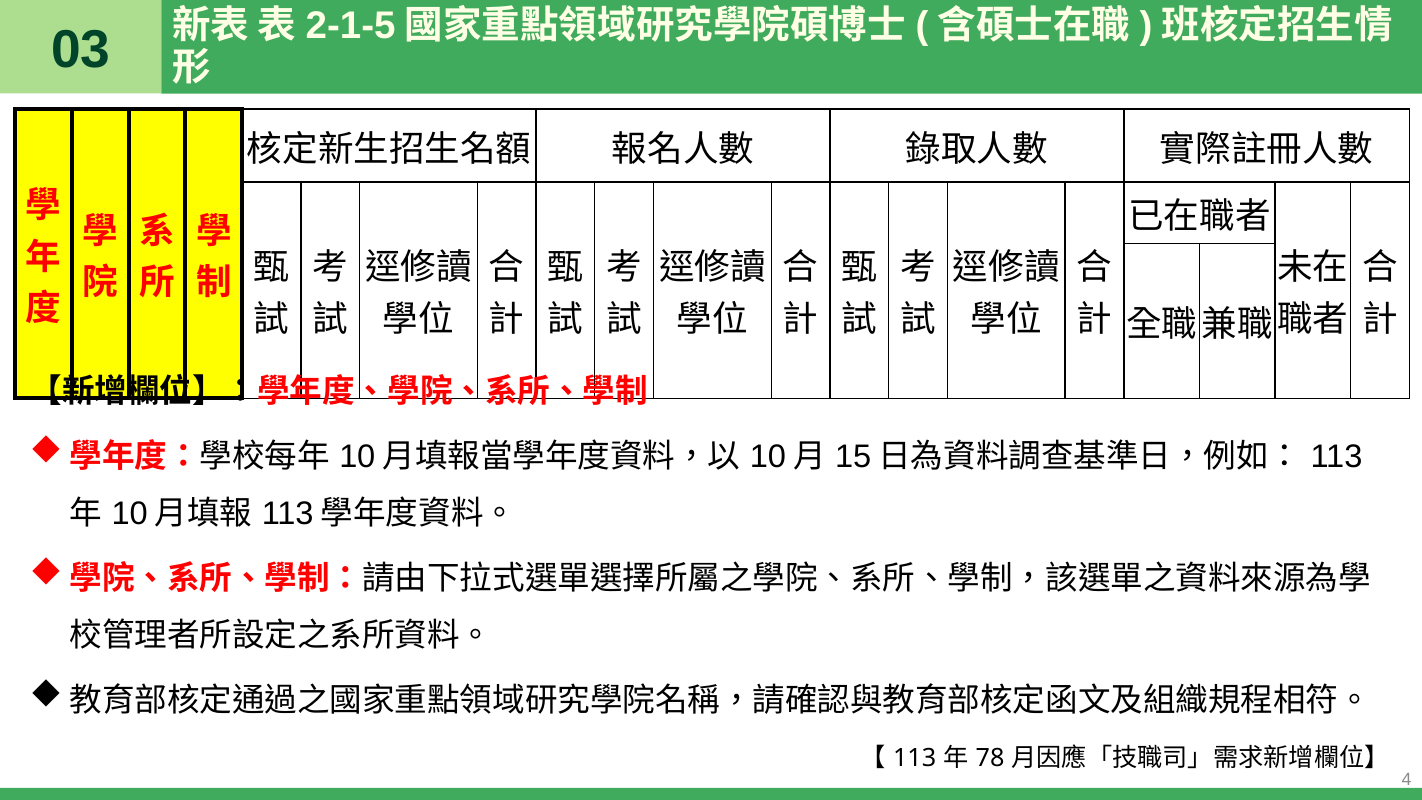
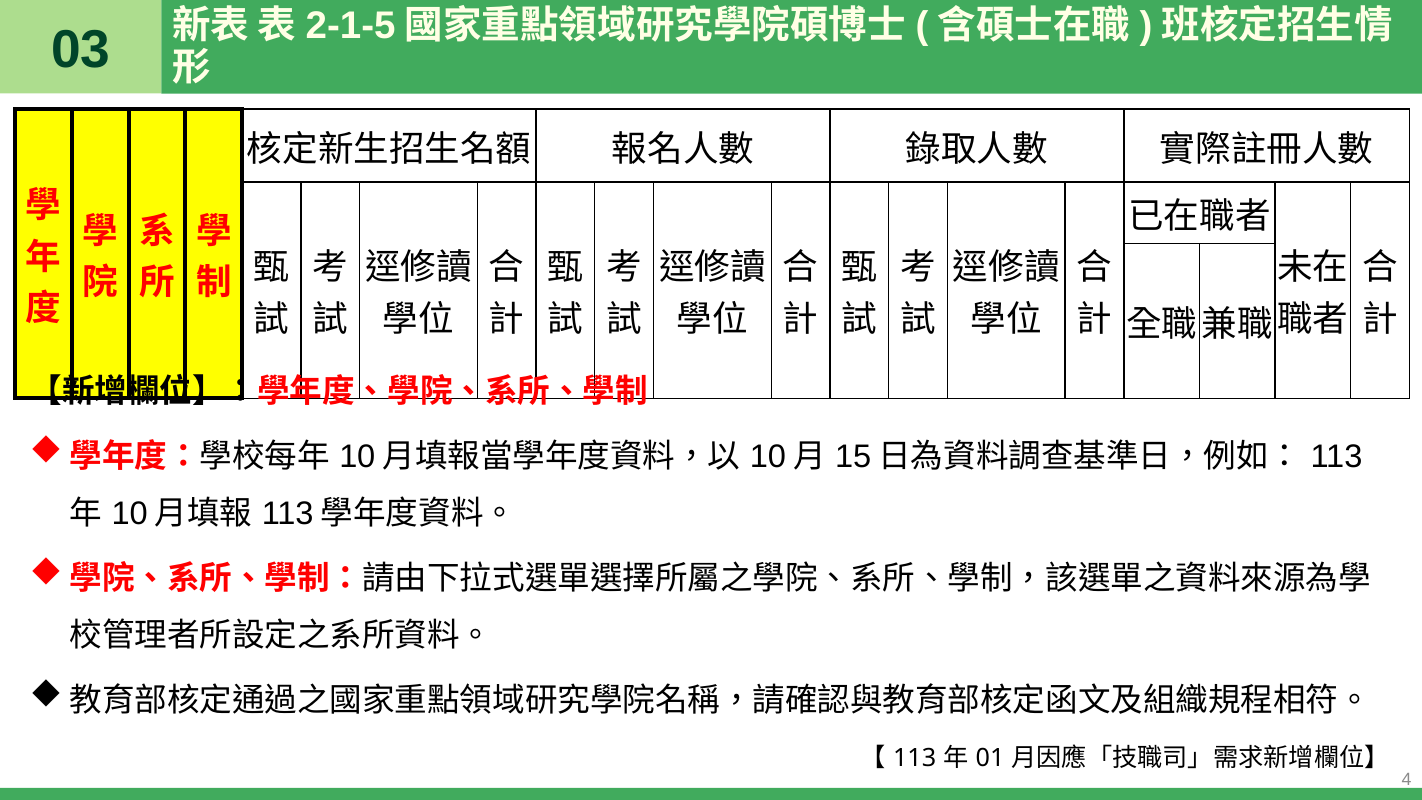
78: 78 -> 01
